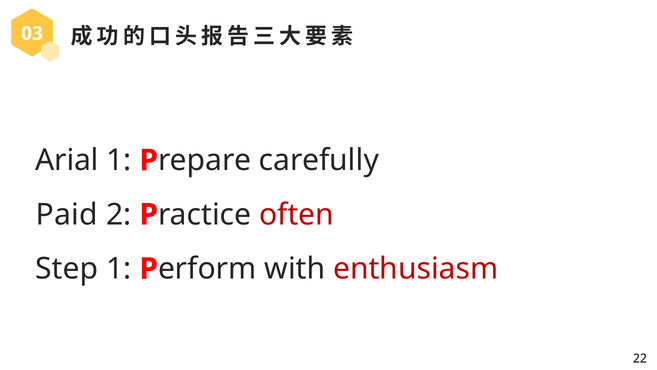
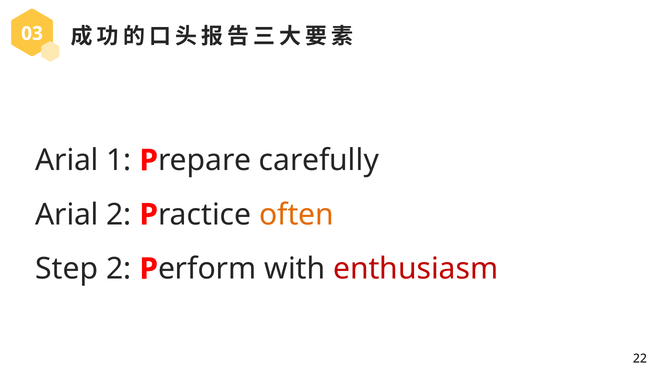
Paid at (67, 214): Paid -> Arial
often colour: red -> orange
Step 1: 1 -> 2
